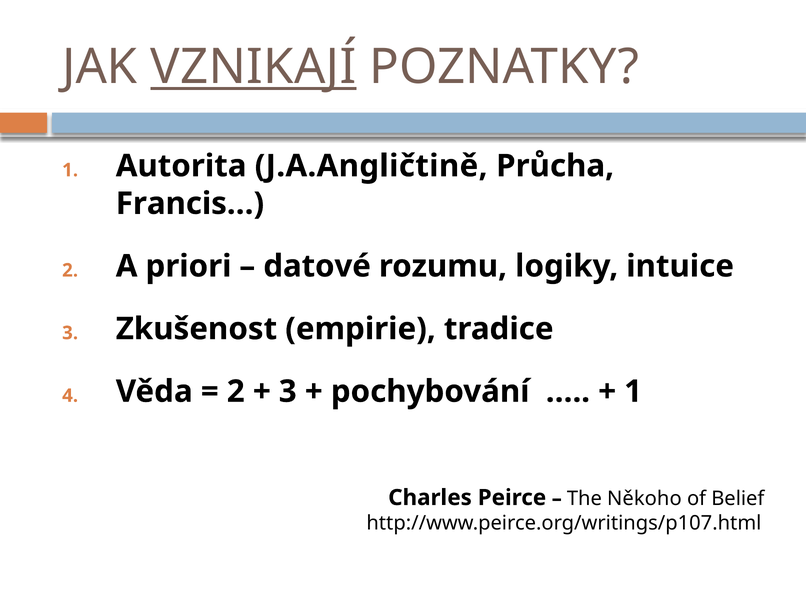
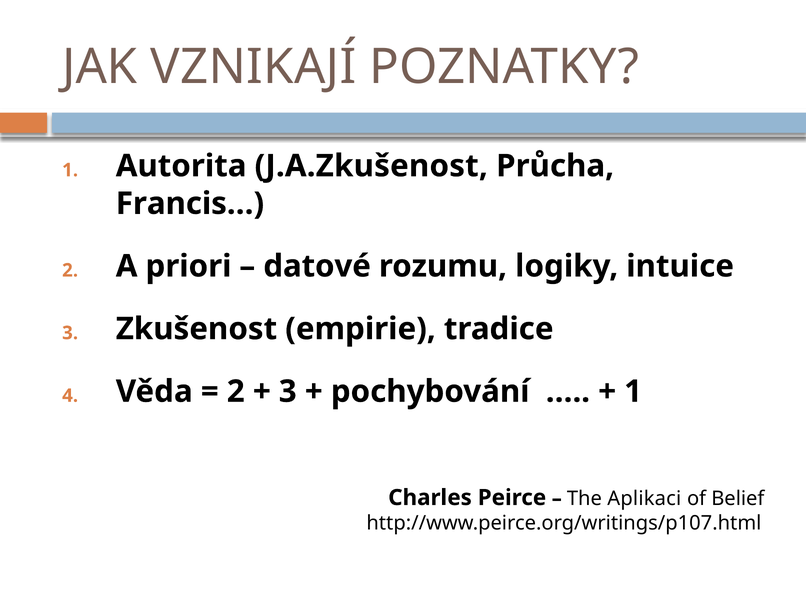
VZNIKAJÍ underline: present -> none
J.A.Angličtině: J.A.Angličtině -> J.A.Zkušenost
Někoho: Někoho -> Aplikaci
